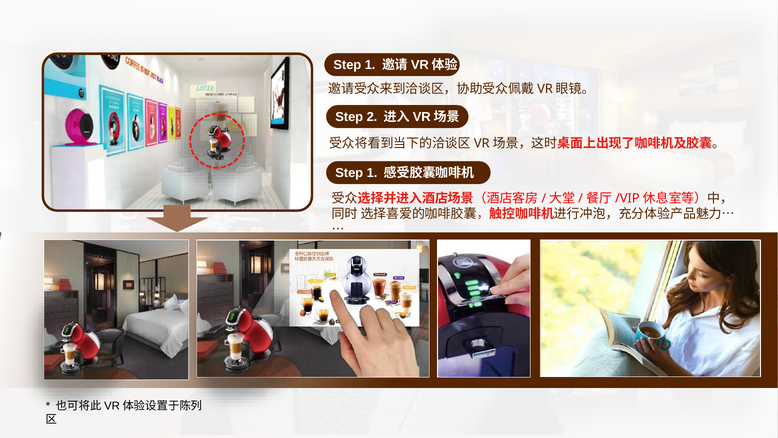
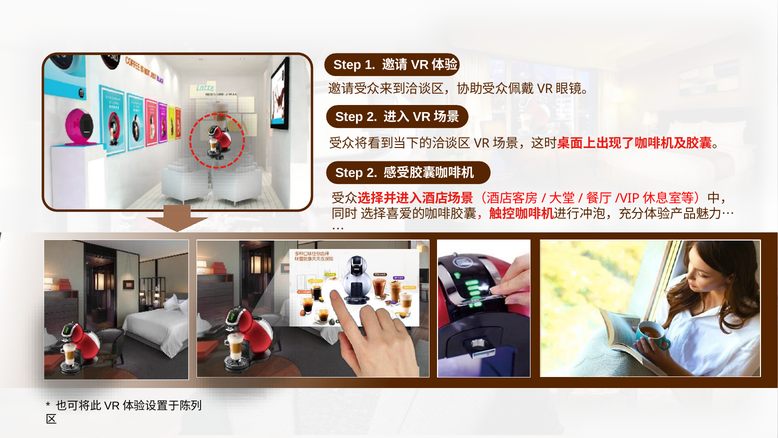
1 at (372, 173): 1 -> 2
